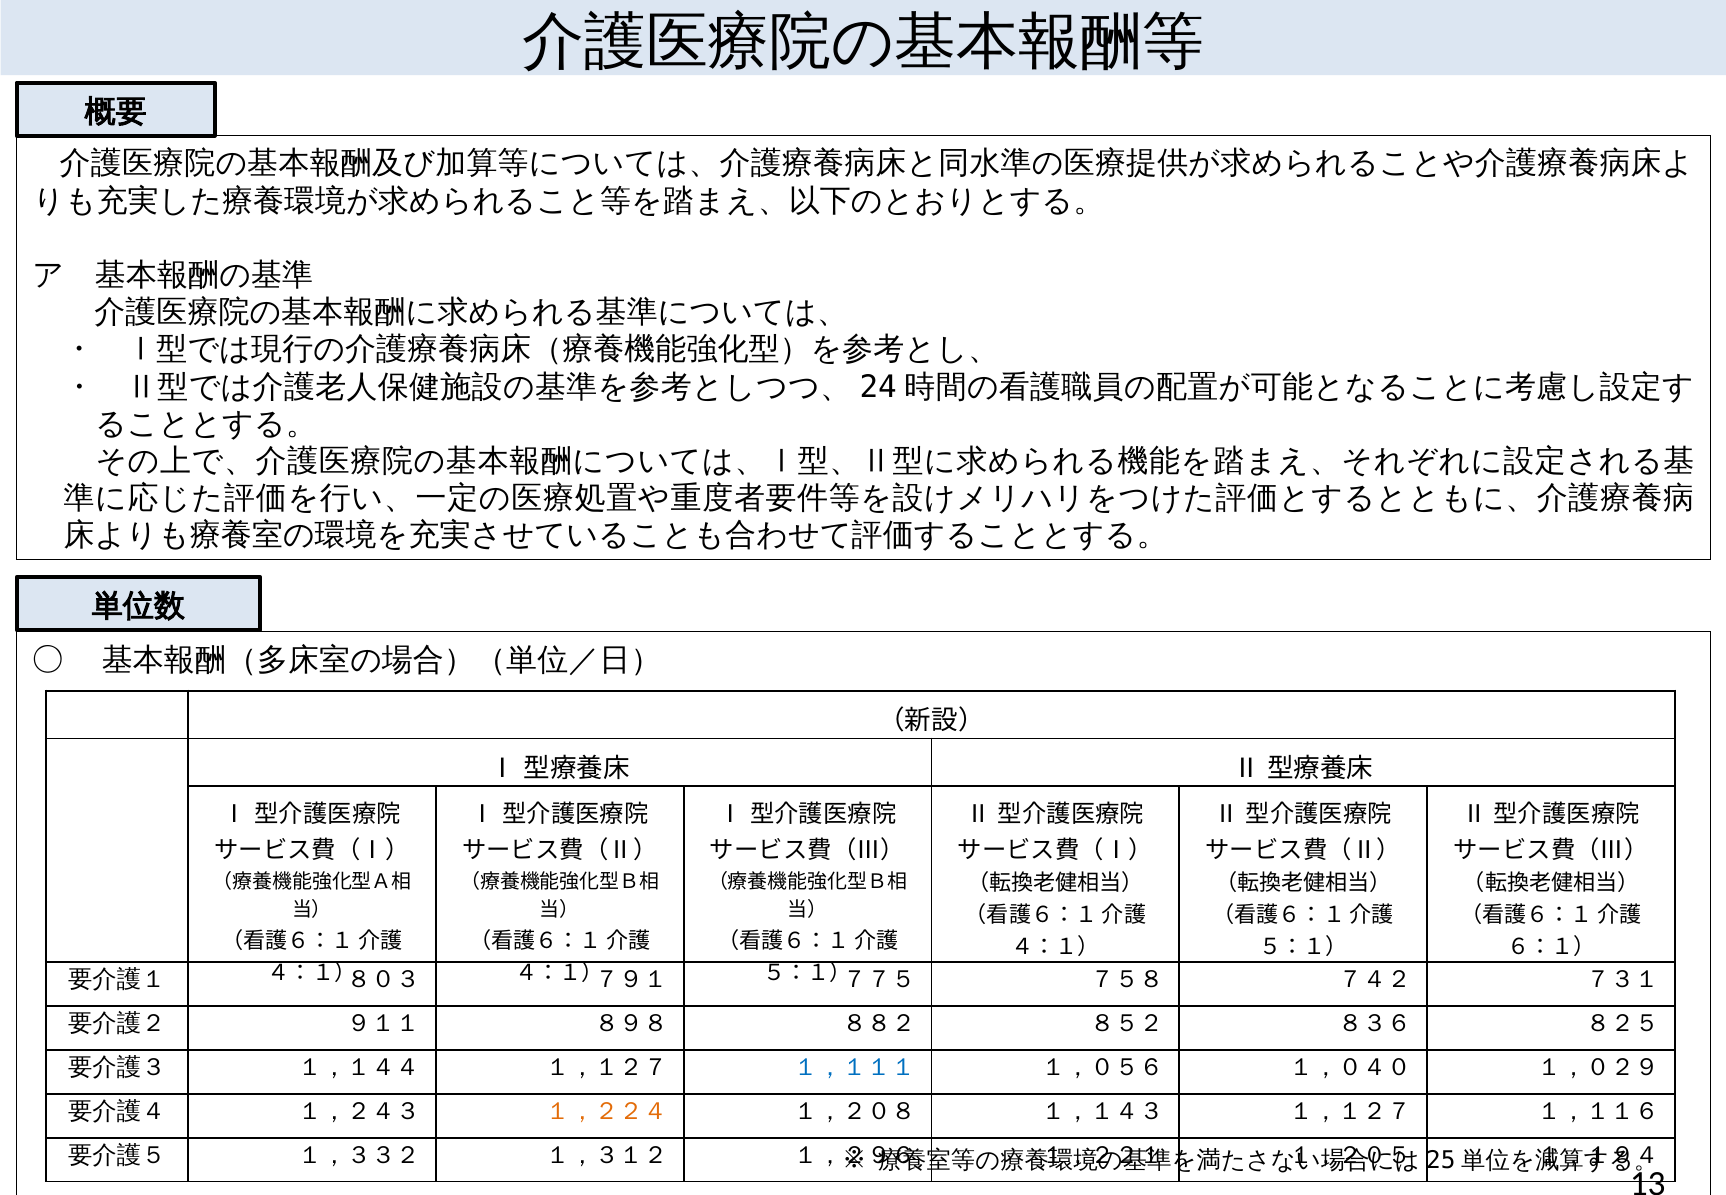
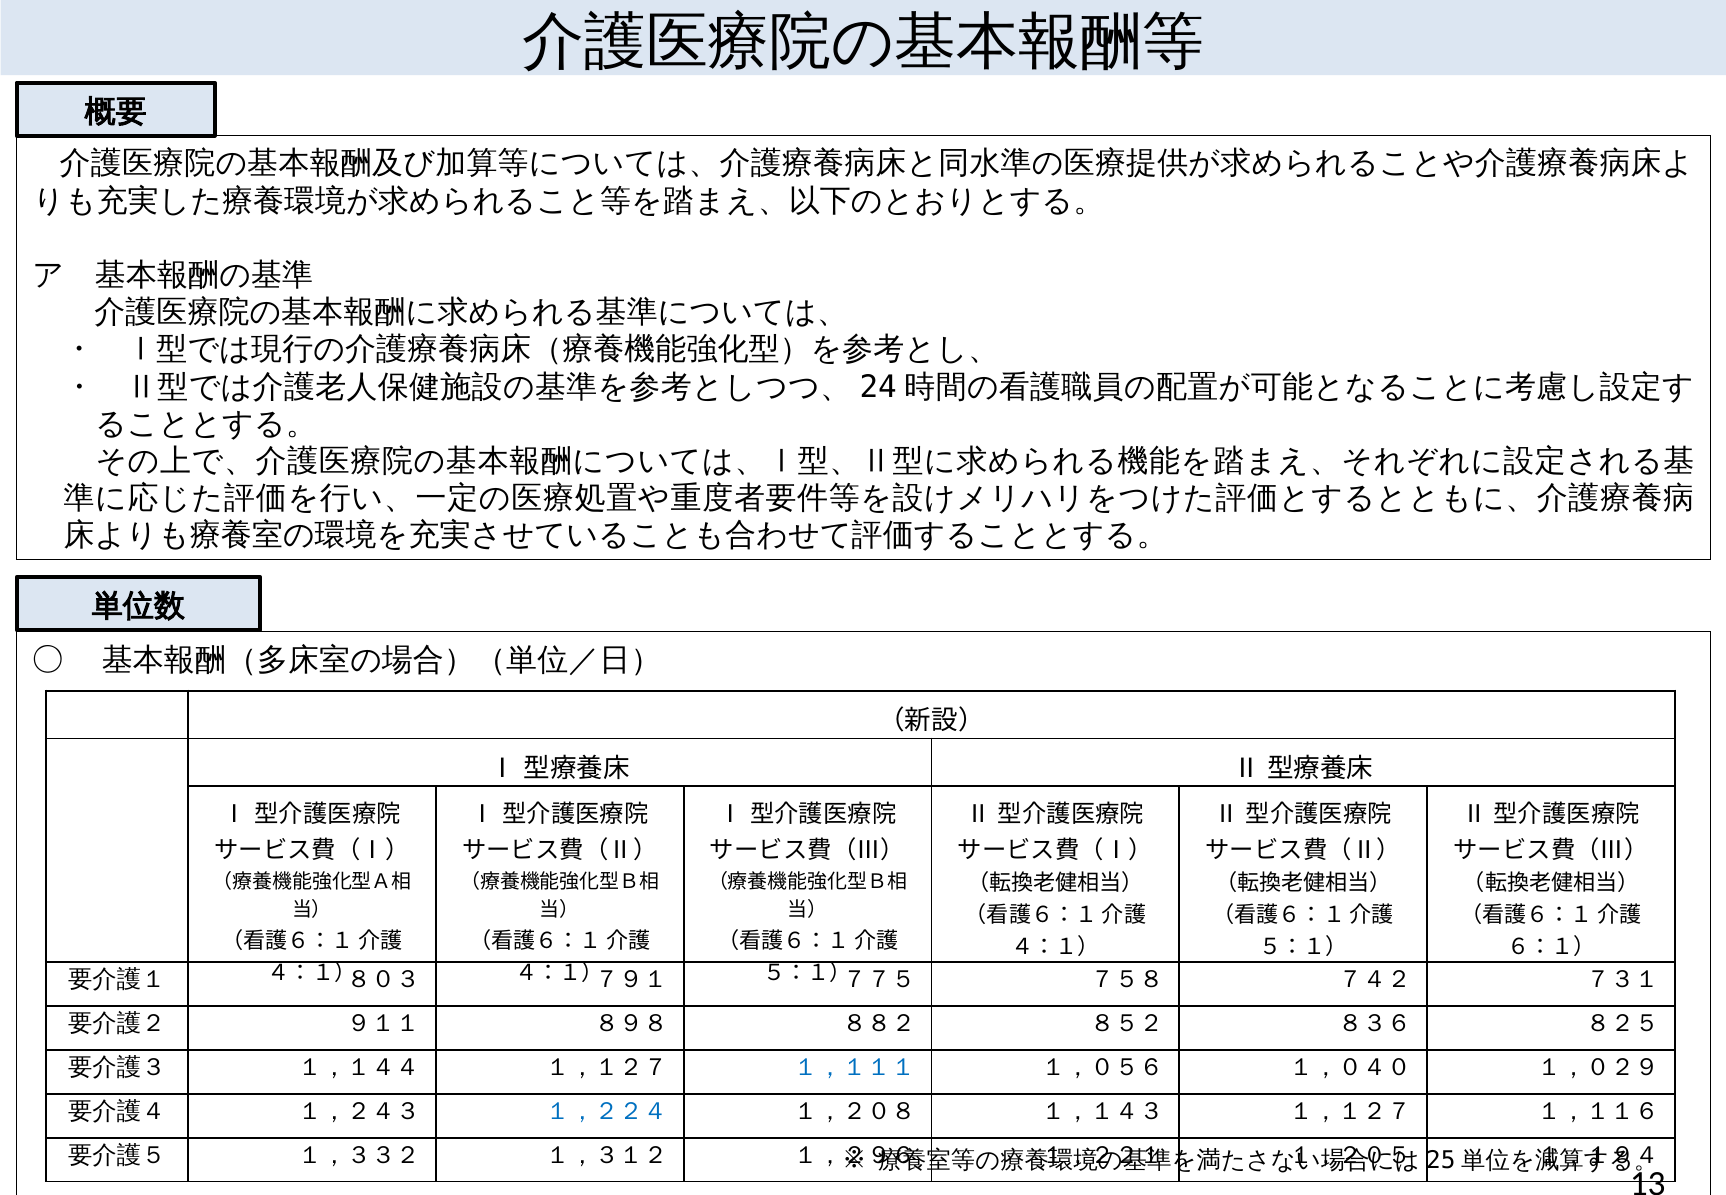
１，２２４ colour: orange -> blue
